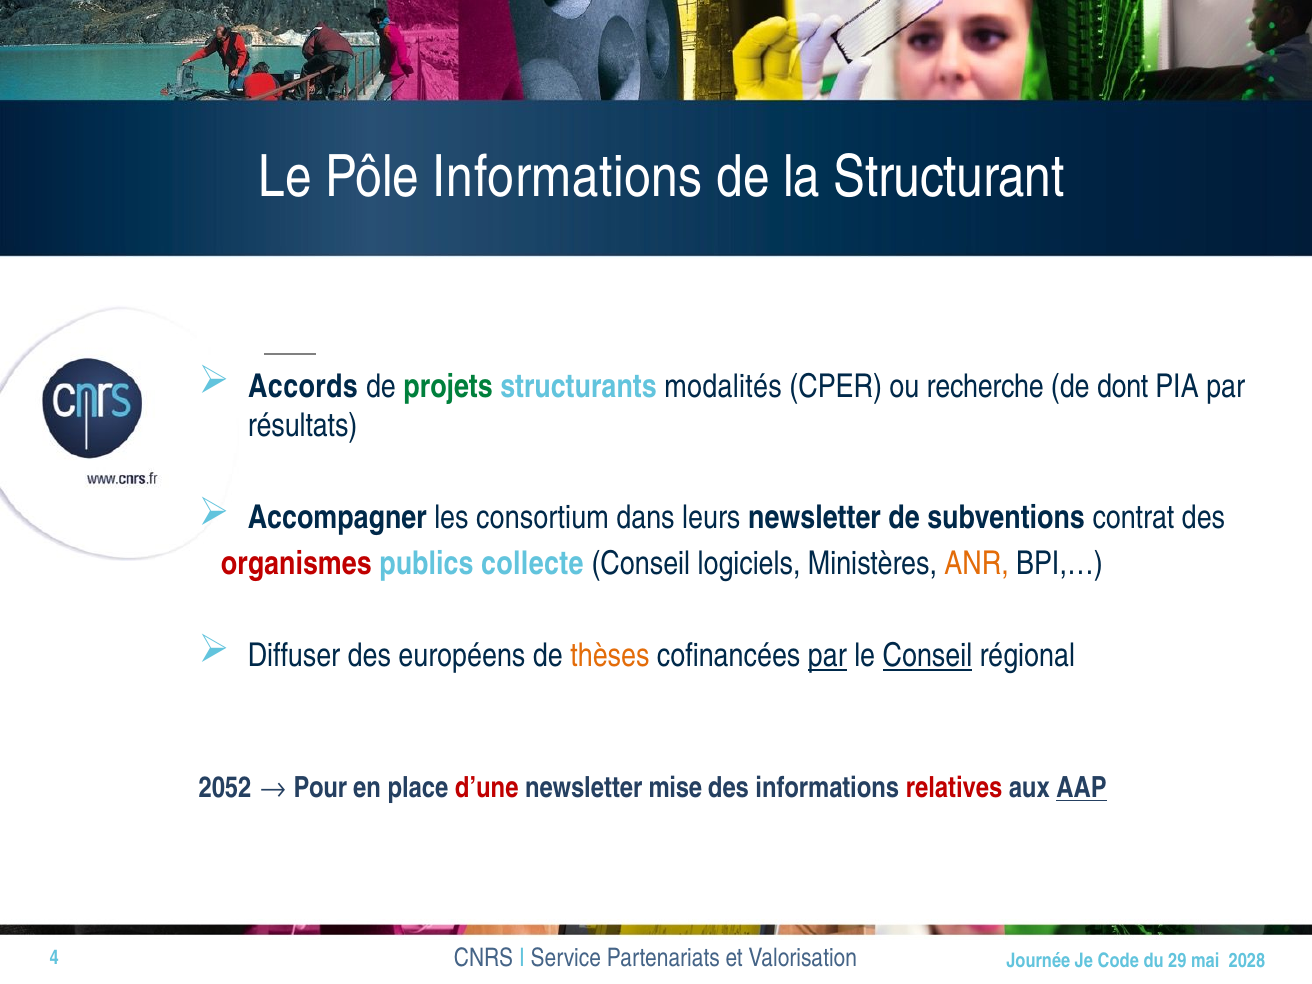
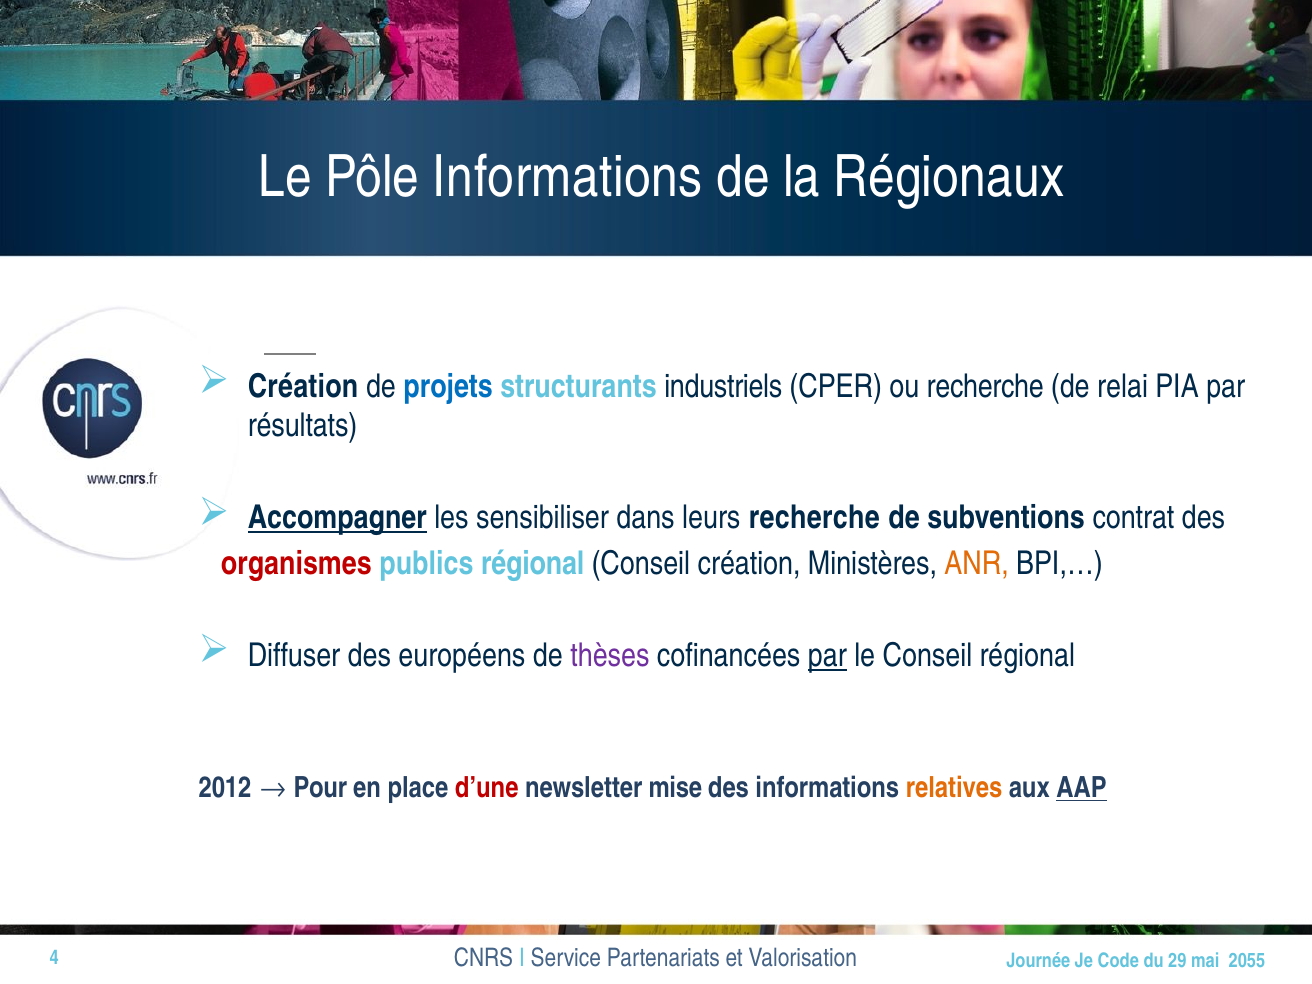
Structurant: Structurant -> Régionaux
Accords at (303, 387): Accords -> Création
projets colour: green -> blue
modalités: modalités -> industriels
dont: dont -> relai
Accompagner underline: none -> present
consortium: consortium -> sensibiliser
leurs newsletter: newsletter -> recherche
publics collecte: collecte -> régional
Conseil logiciels: logiciels -> création
thèses colour: orange -> purple
Conseil at (927, 656) underline: present -> none
2052: 2052 -> 2012
relatives colour: red -> orange
2028: 2028 -> 2055
